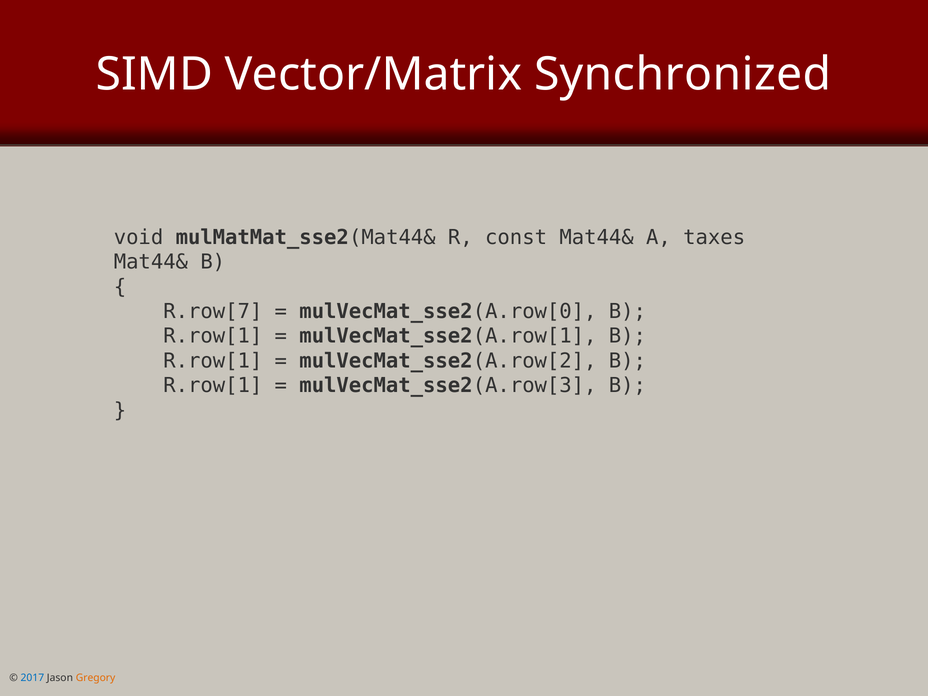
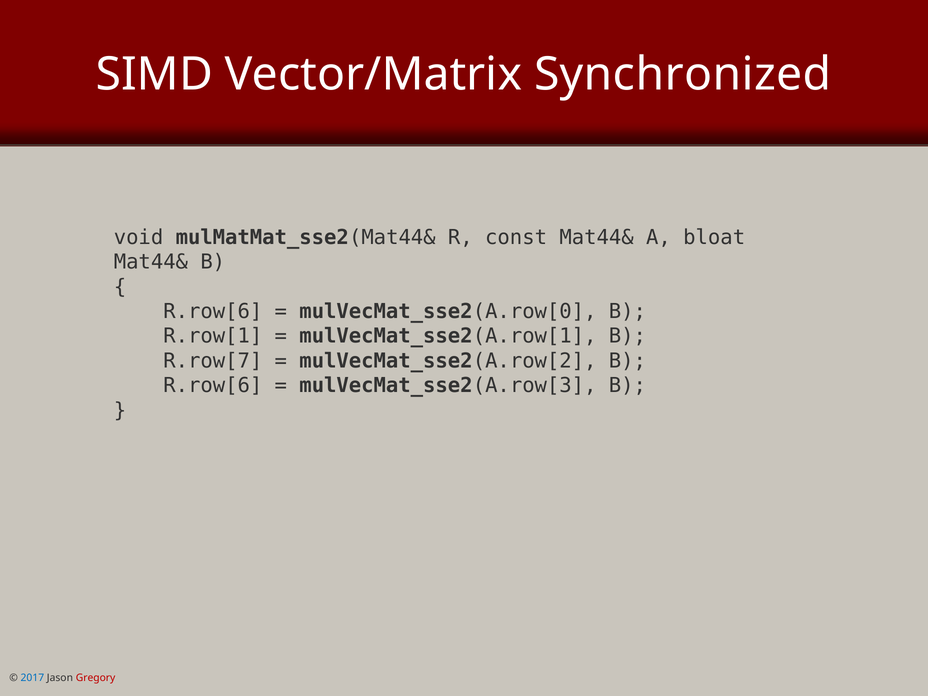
taxes: taxes -> bloat
R.row[7 at (213, 311): R.row[7 -> R.row[6
R.row[1 at (213, 361): R.row[1 -> R.row[7
R.row[1 at (213, 386): R.row[1 -> R.row[6
Gregory colour: orange -> red
